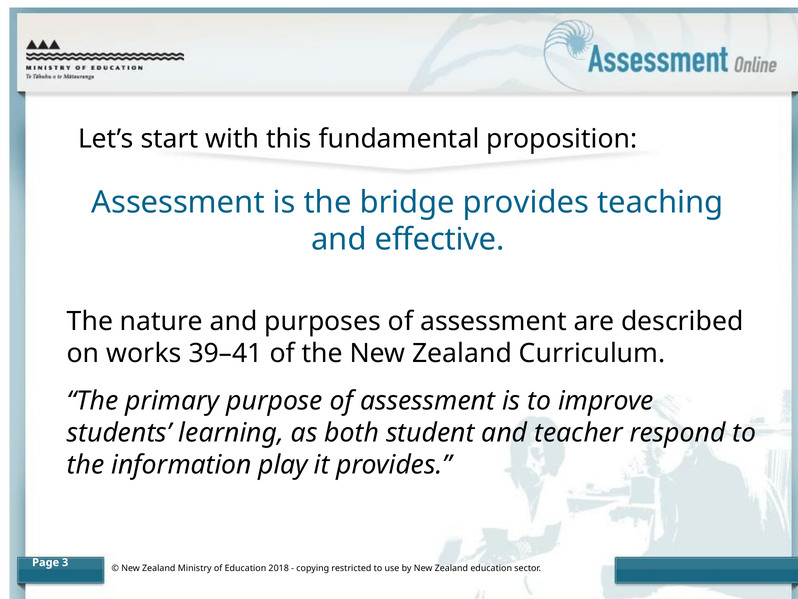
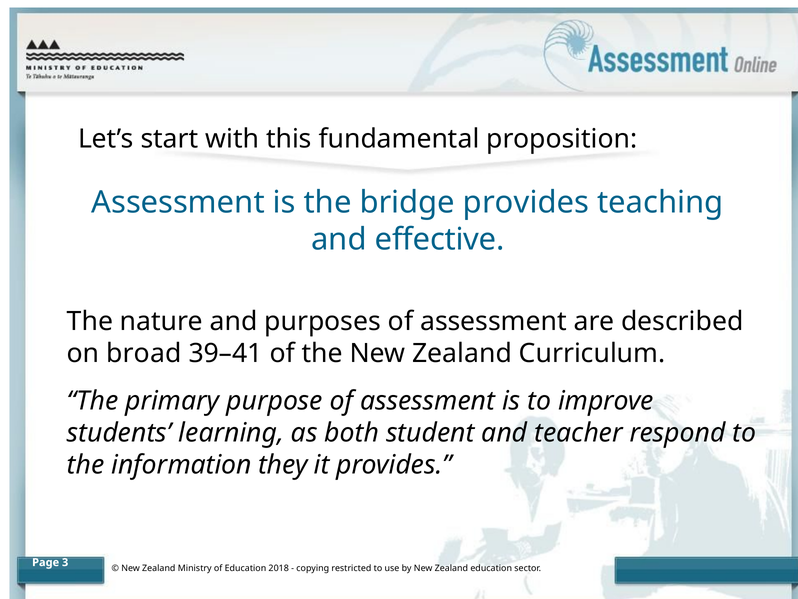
works: works -> broad
play: play -> they
